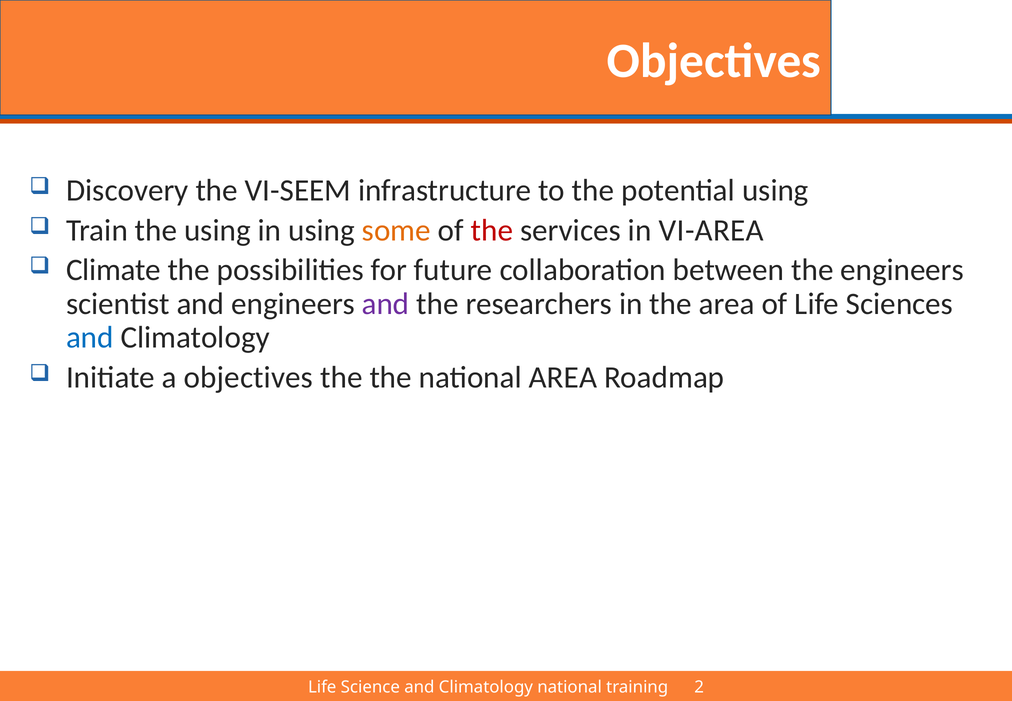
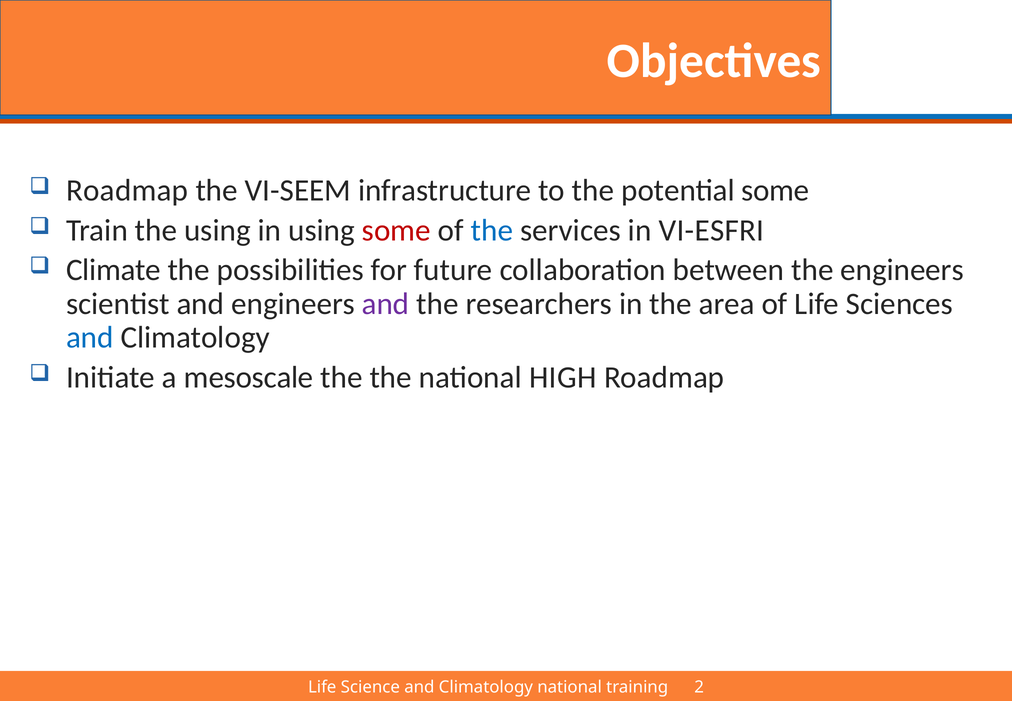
Discovery at (127, 190): Discovery -> Roadmap
potential using: using -> some
some at (396, 230) colour: orange -> red
the at (492, 230) colour: red -> blue
VI-AREA: VI-AREA -> VI-ESFRI
a objectives: objectives -> mesoscale
national AREA: AREA -> HIGH
